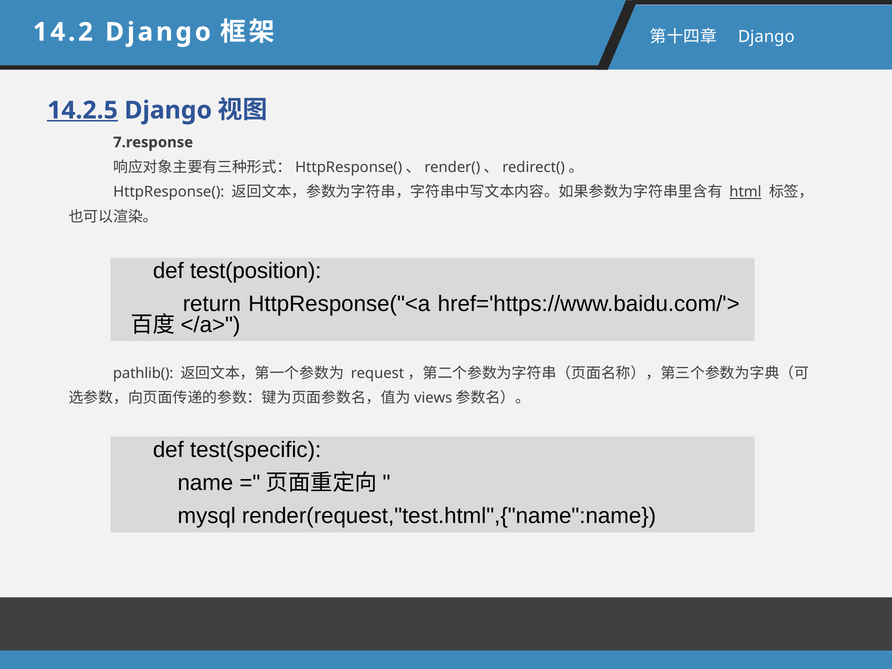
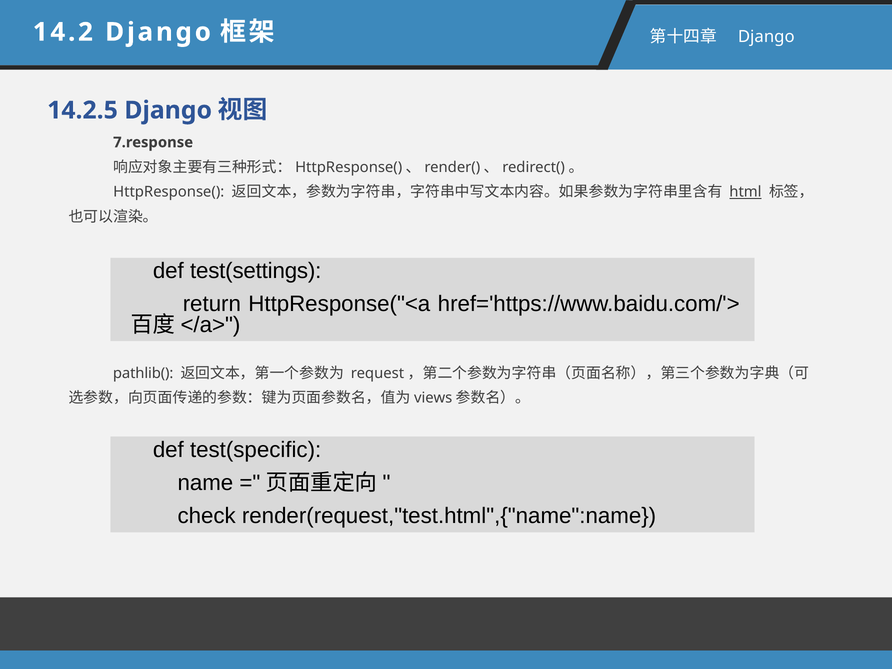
14.2.5 underline: present -> none
test(position: test(position -> test(settings
mysql: mysql -> check
